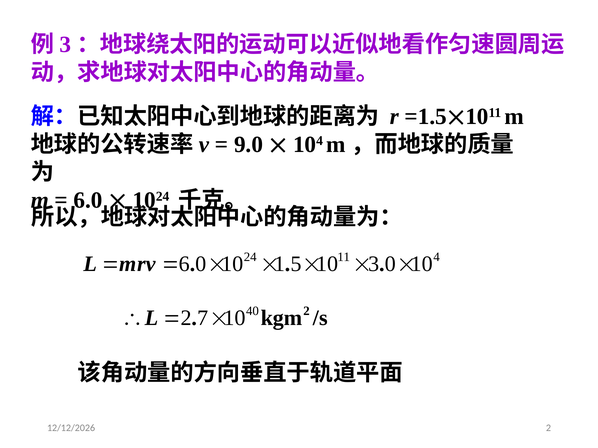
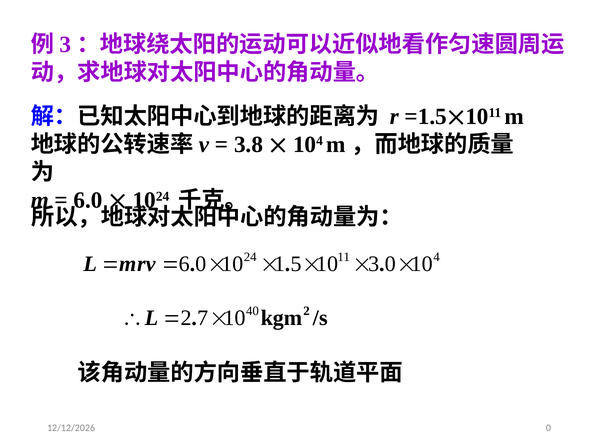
9.0: 9.0 -> 3.8
2 at (548, 428): 2 -> 0
